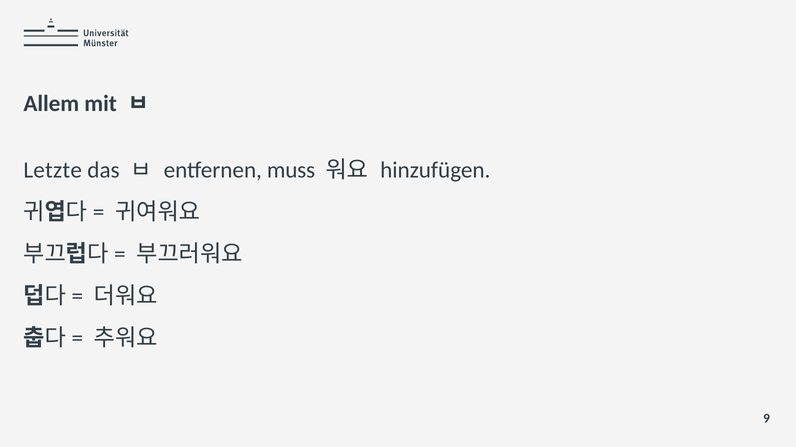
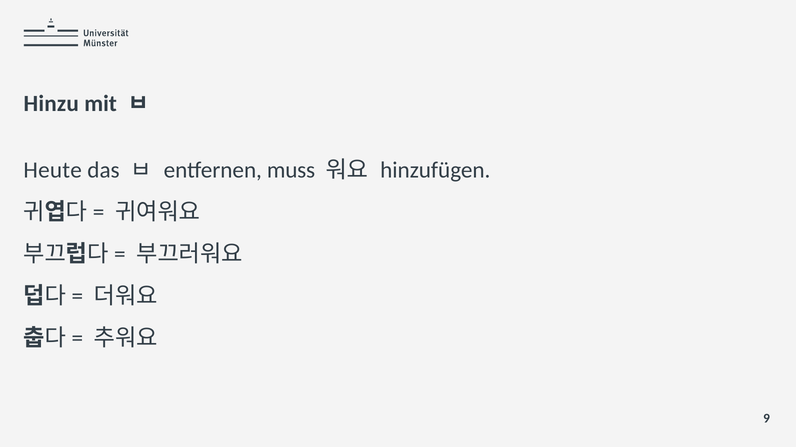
Allem: Allem -> Hinzu
Letzte: Letzte -> Heute
